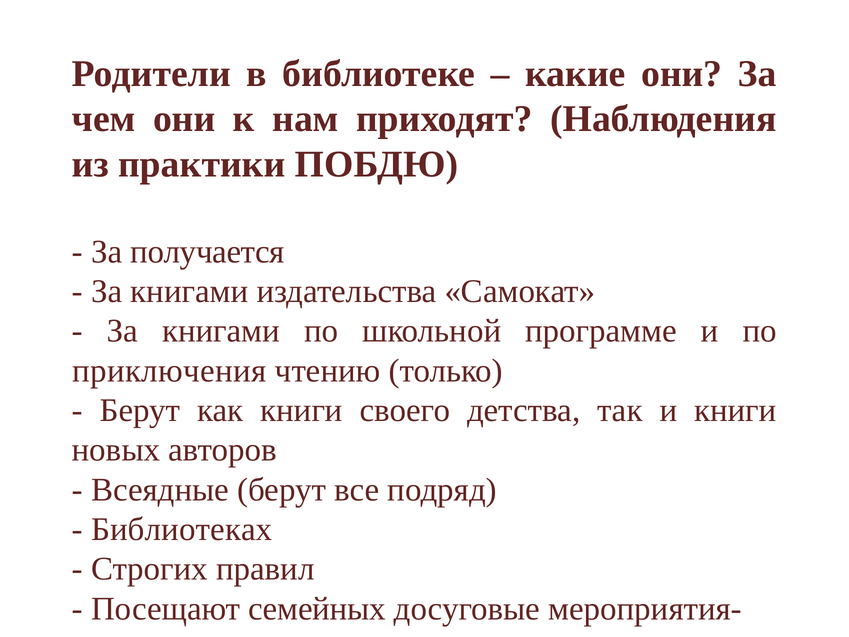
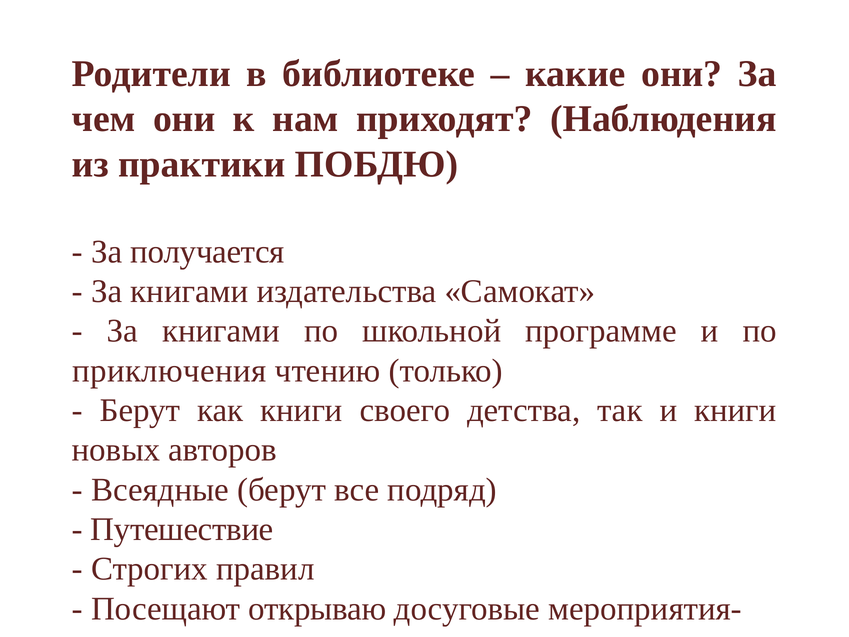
Библиотеках: Библиотеках -> Путешествие
семейных: семейных -> открываю
